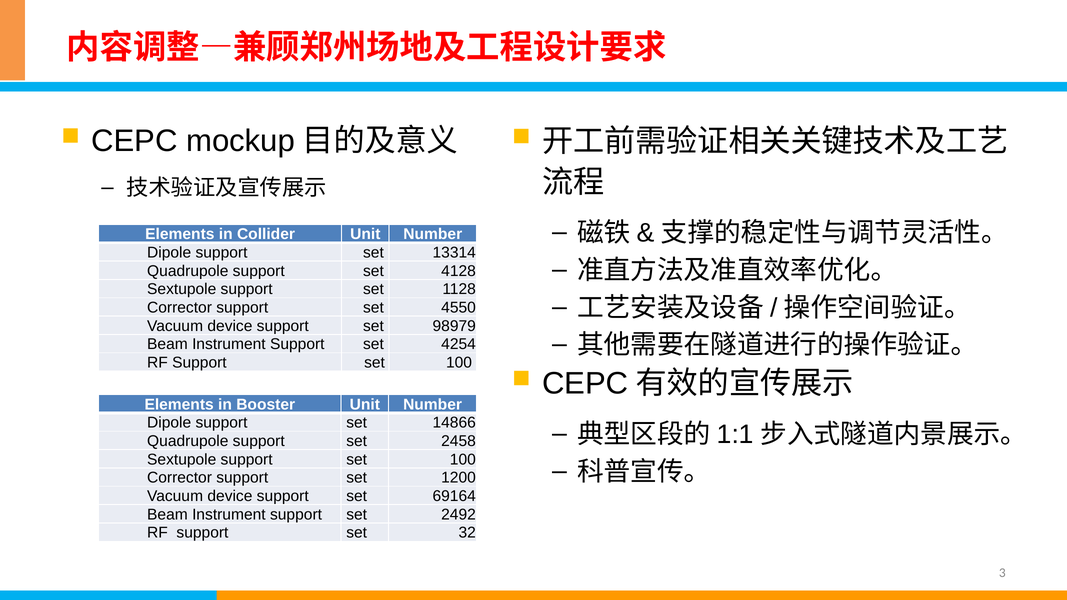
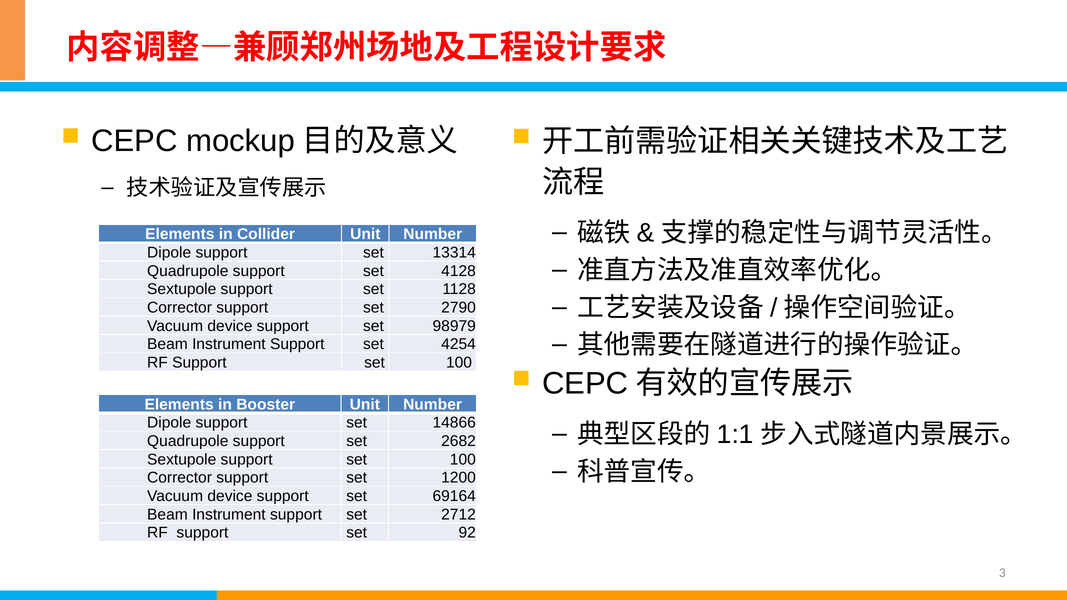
4550: 4550 -> 2790
2458: 2458 -> 2682
2492: 2492 -> 2712
32: 32 -> 92
